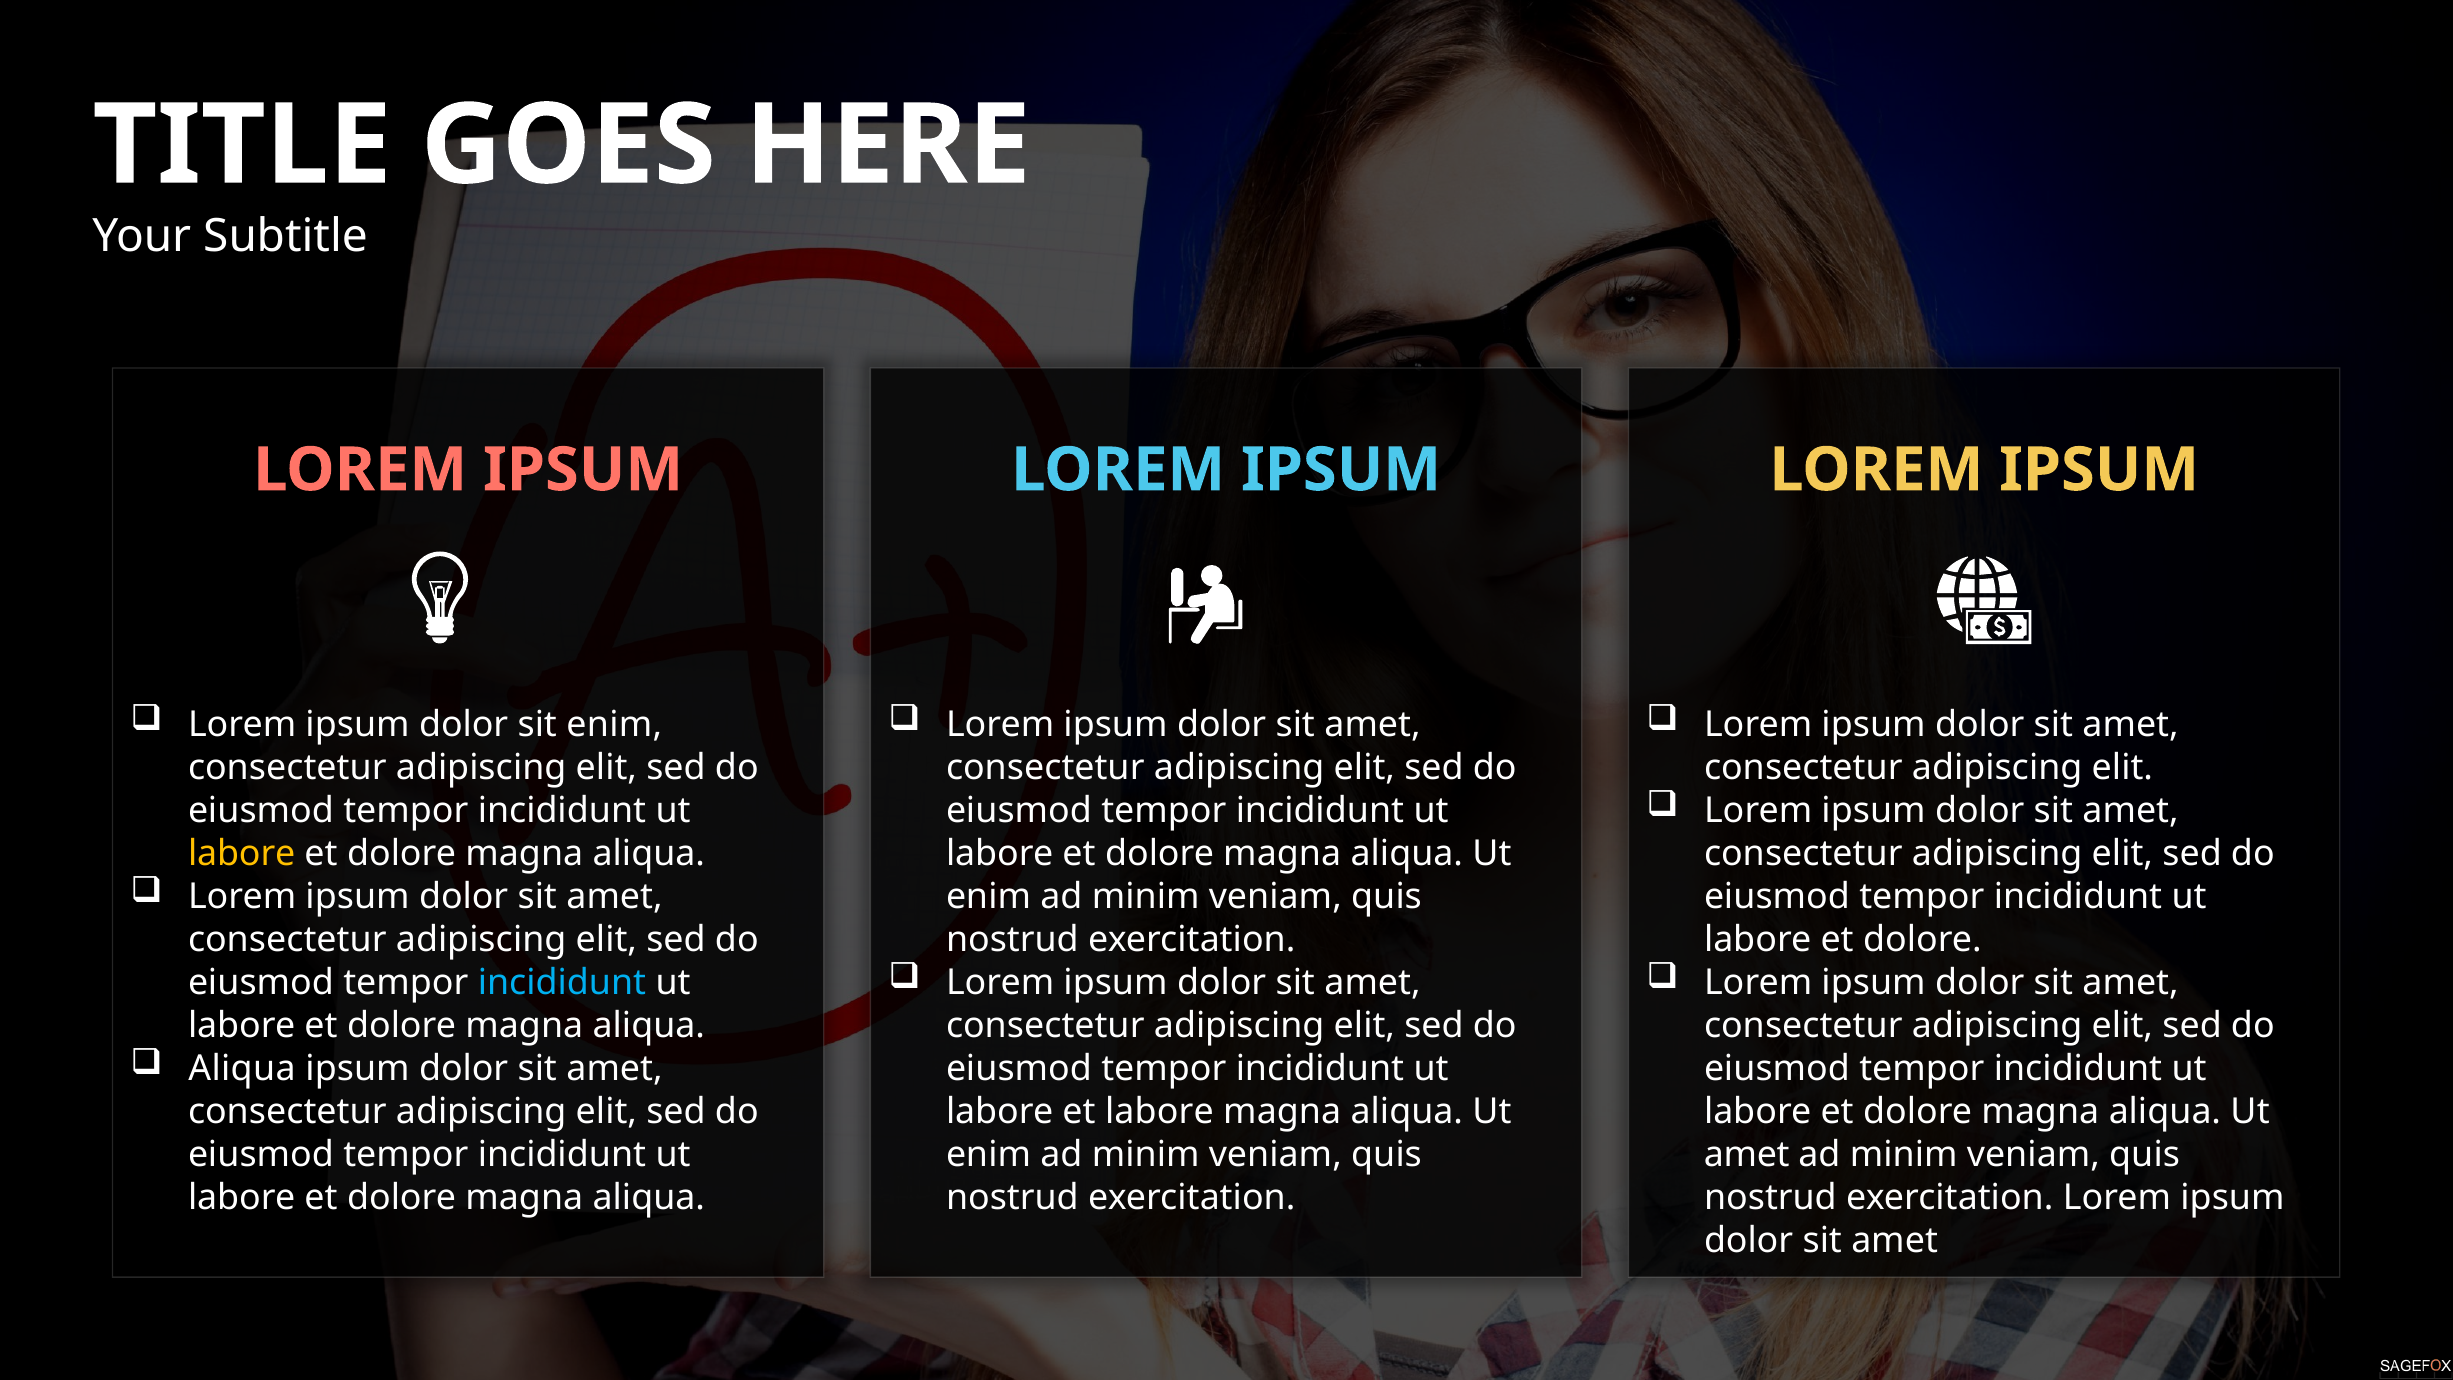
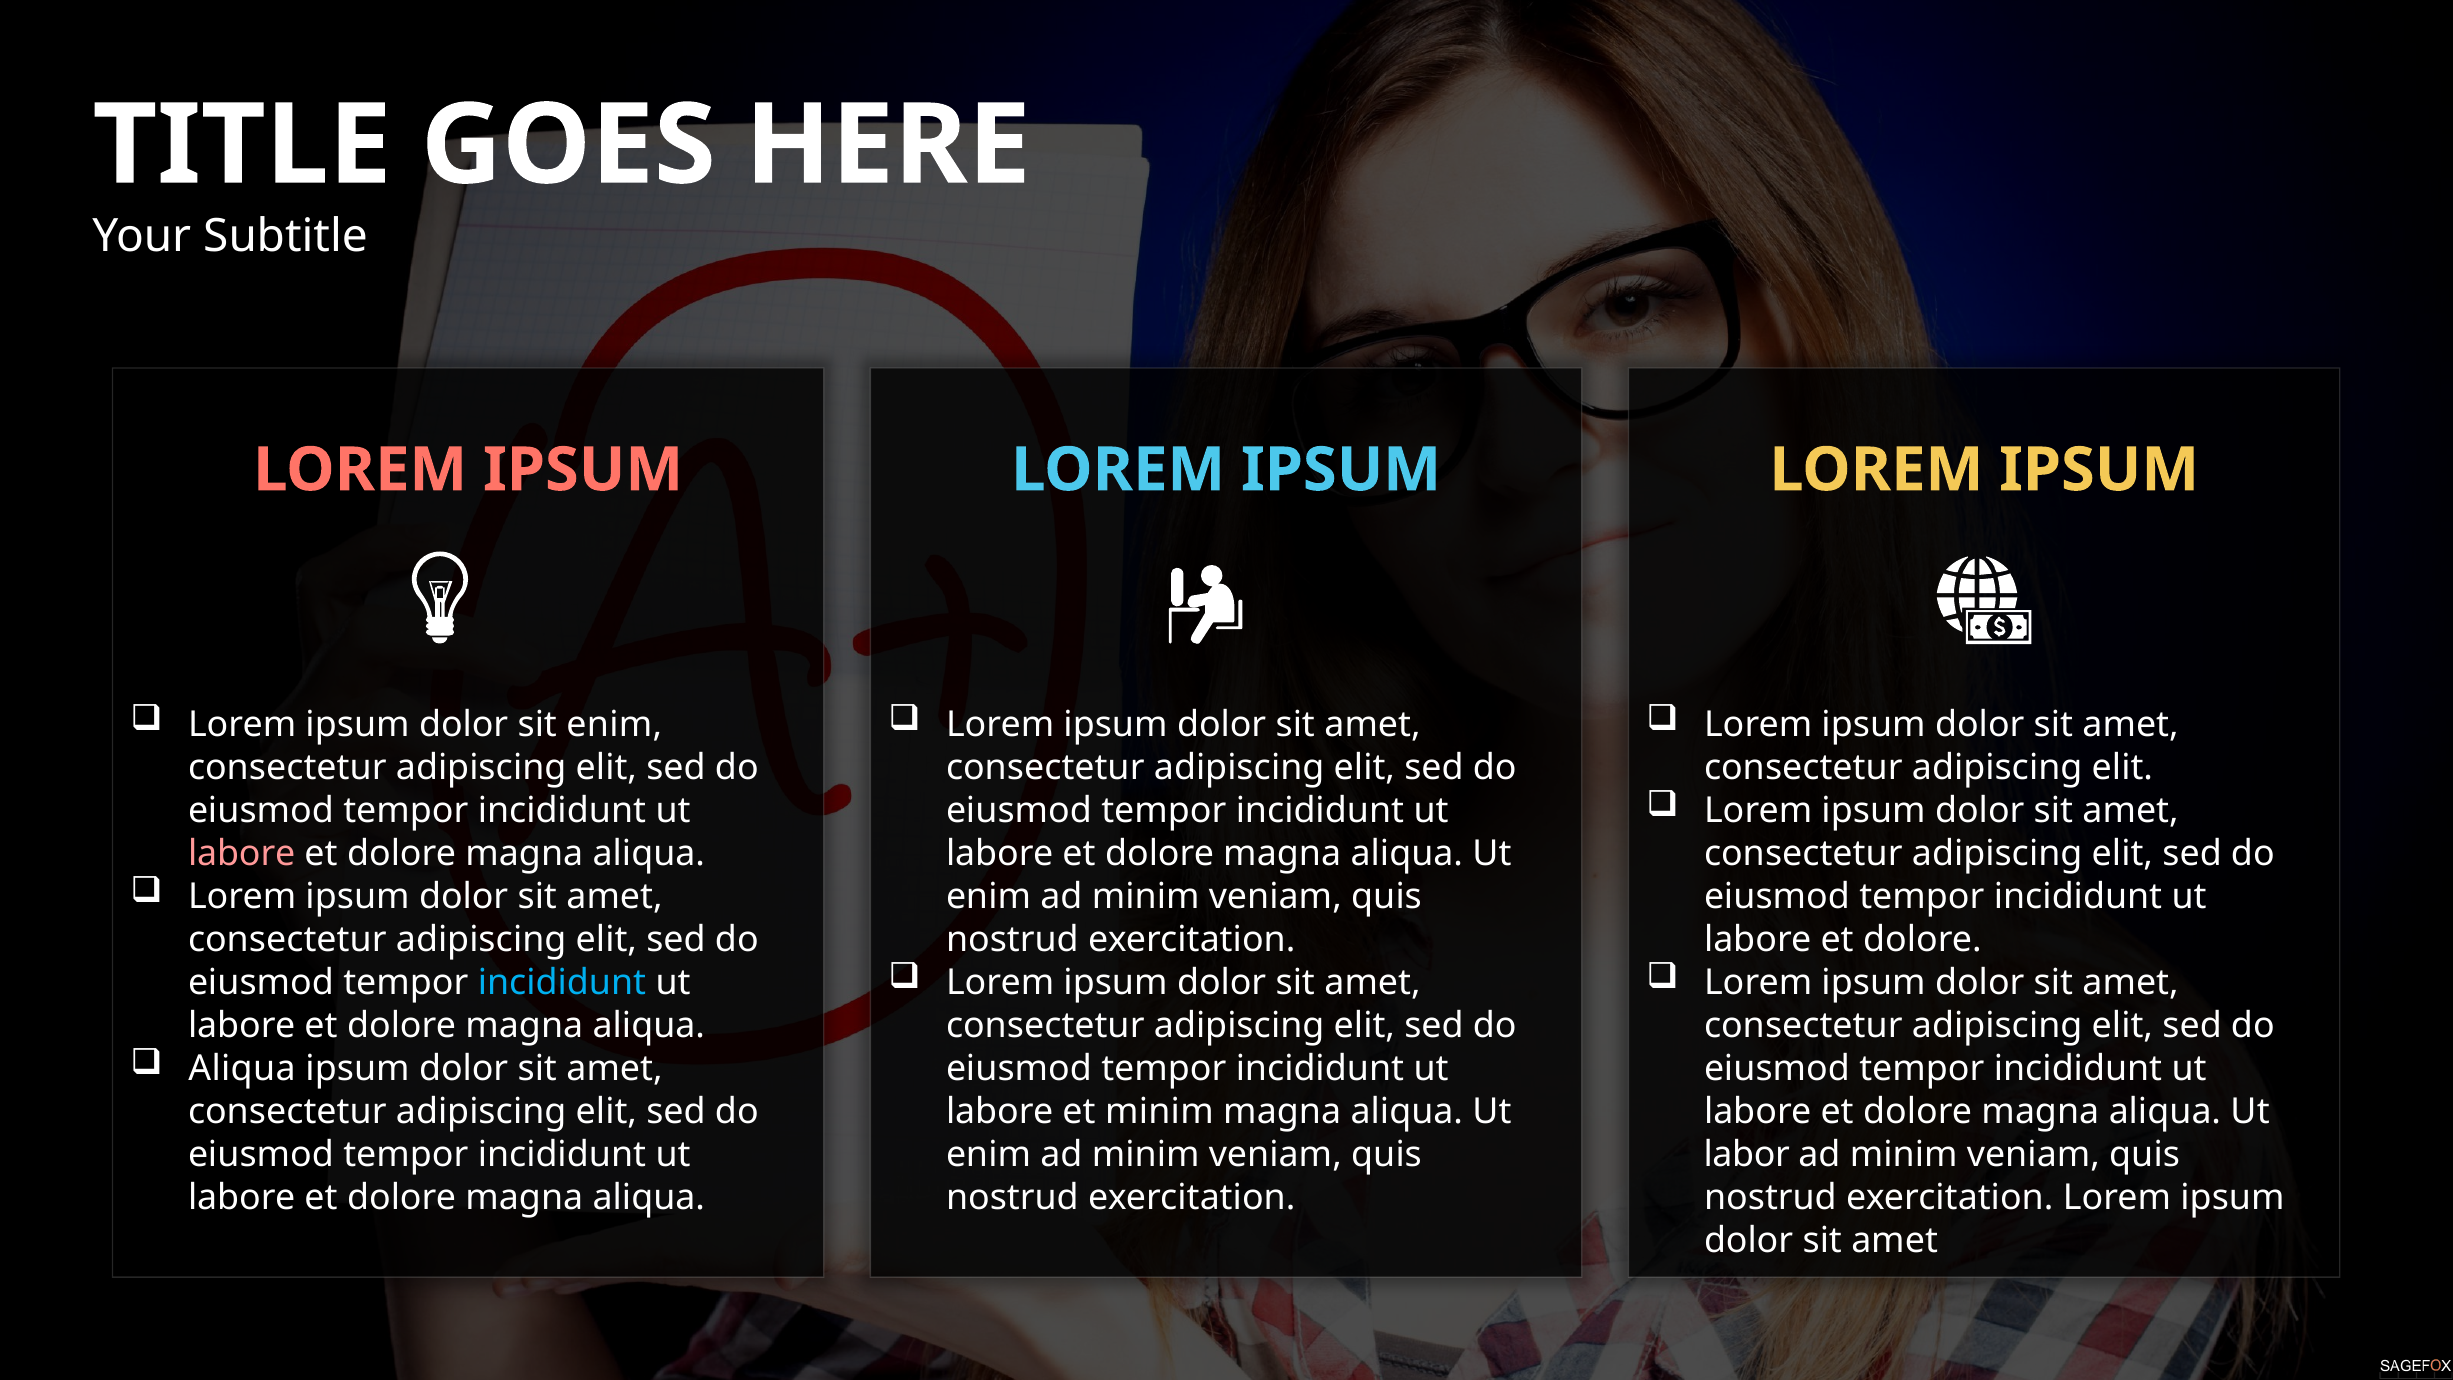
labore at (242, 853) colour: yellow -> pink
et labore: labore -> minim
amet at (1747, 1154): amet -> labor
